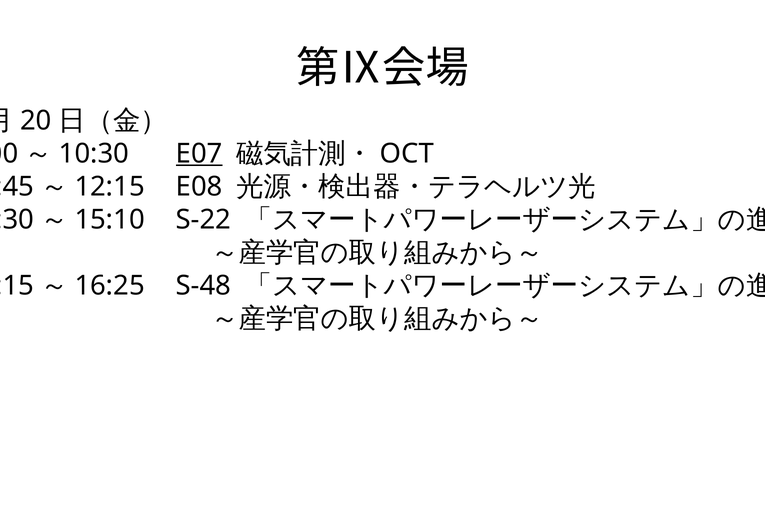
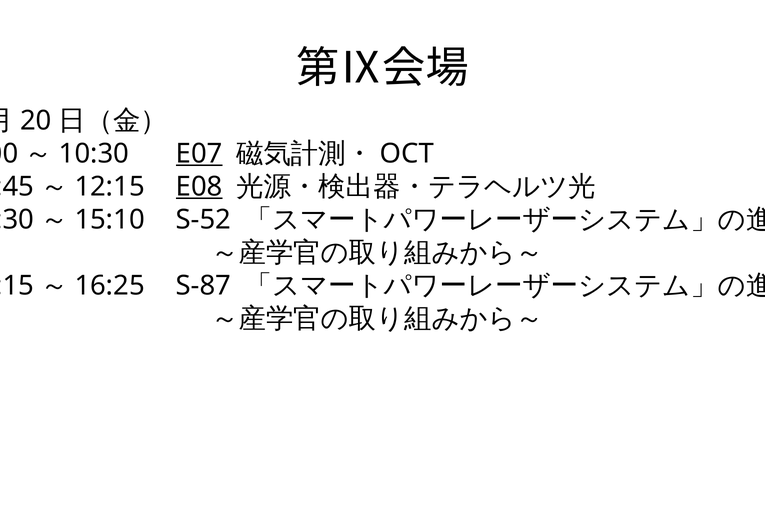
E08 underline: none -> present
S-22: S-22 -> S-52
S-48: S-48 -> S-87
